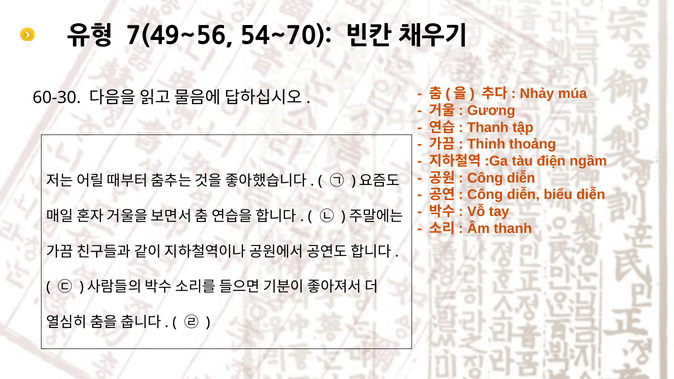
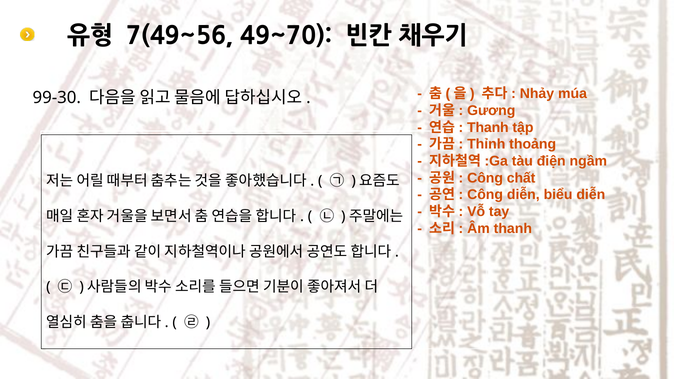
54~70: 54~70 -> 49~70
60-30: 60-30 -> 99-30
diễn at (521, 178): diễn -> chất
